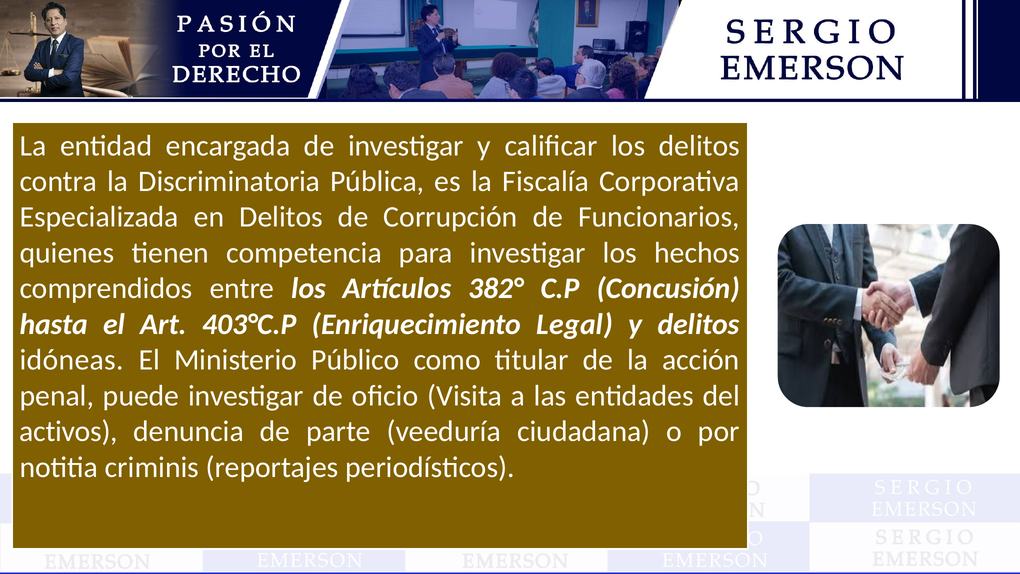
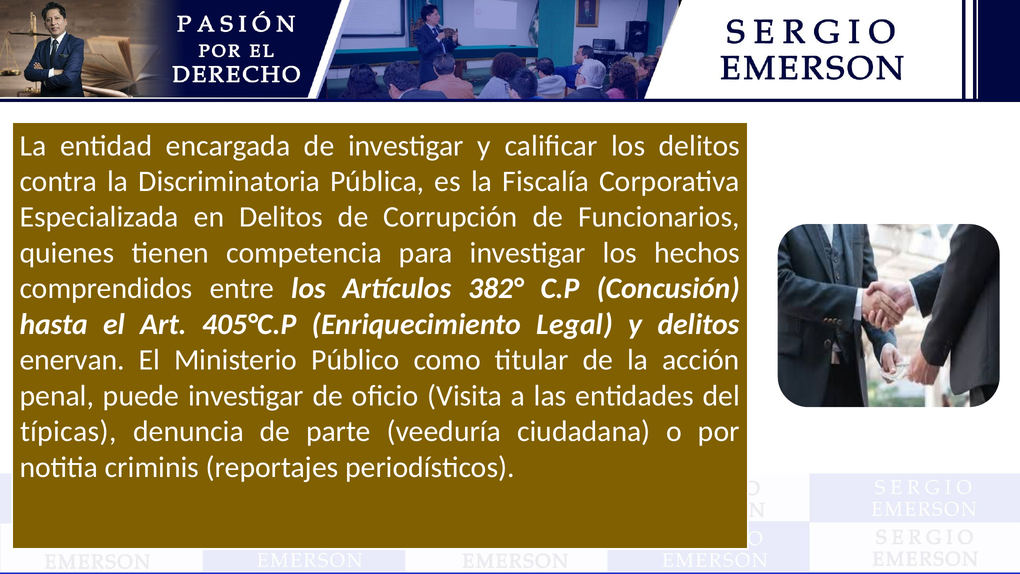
403°C.P: 403°C.P -> 405°C.P
idóneas: idóneas -> enervan
activos: activos -> típicas
